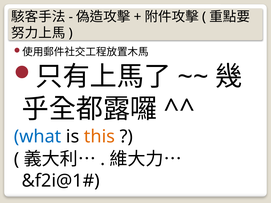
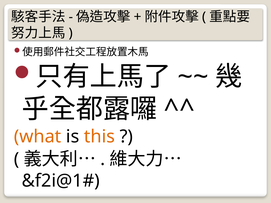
what colour: blue -> orange
